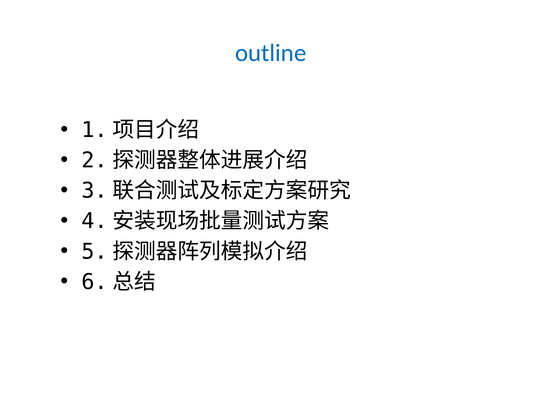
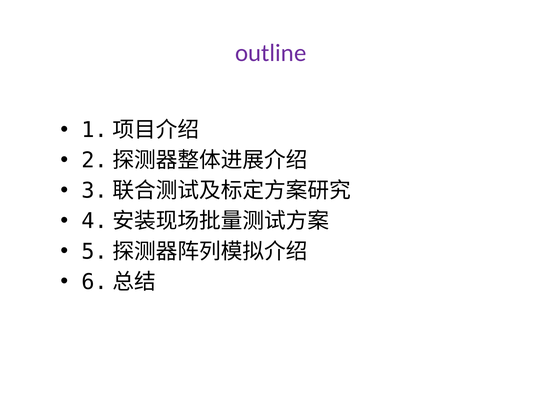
outline colour: blue -> purple
